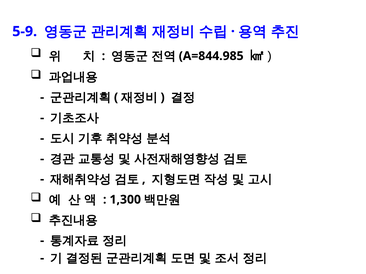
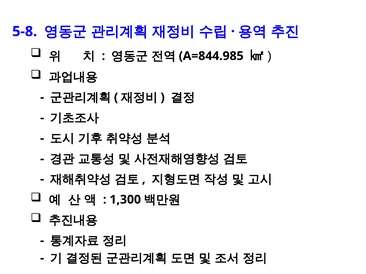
5-9: 5-9 -> 5-8
